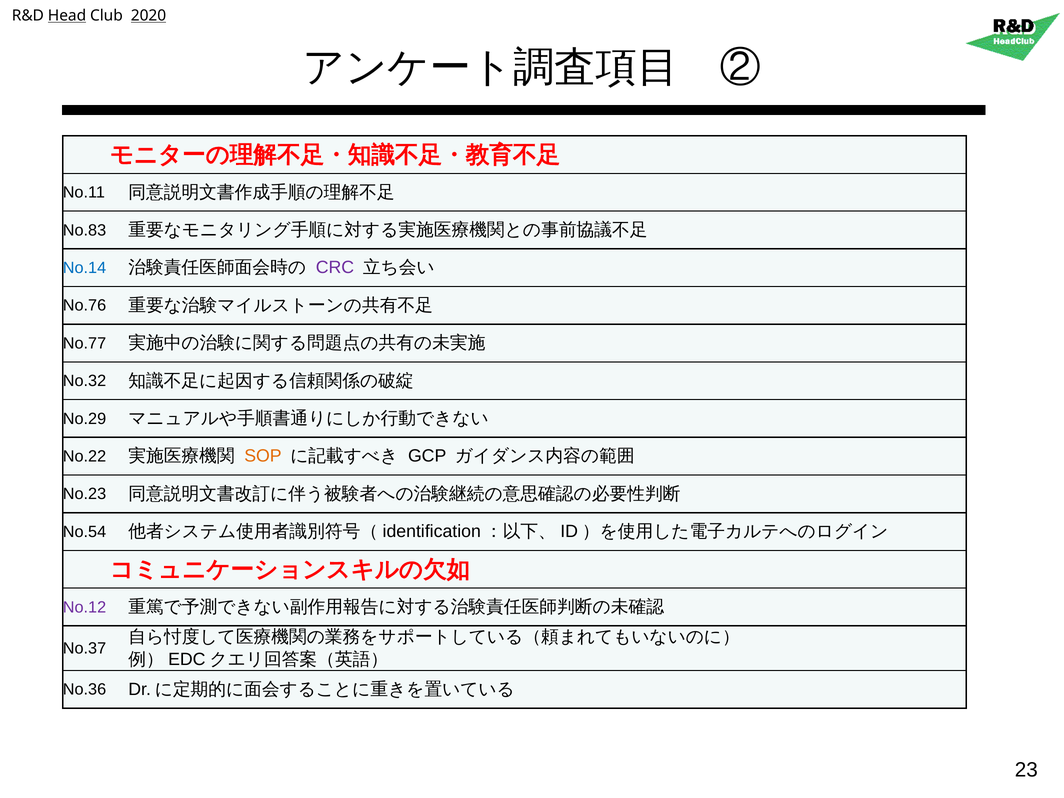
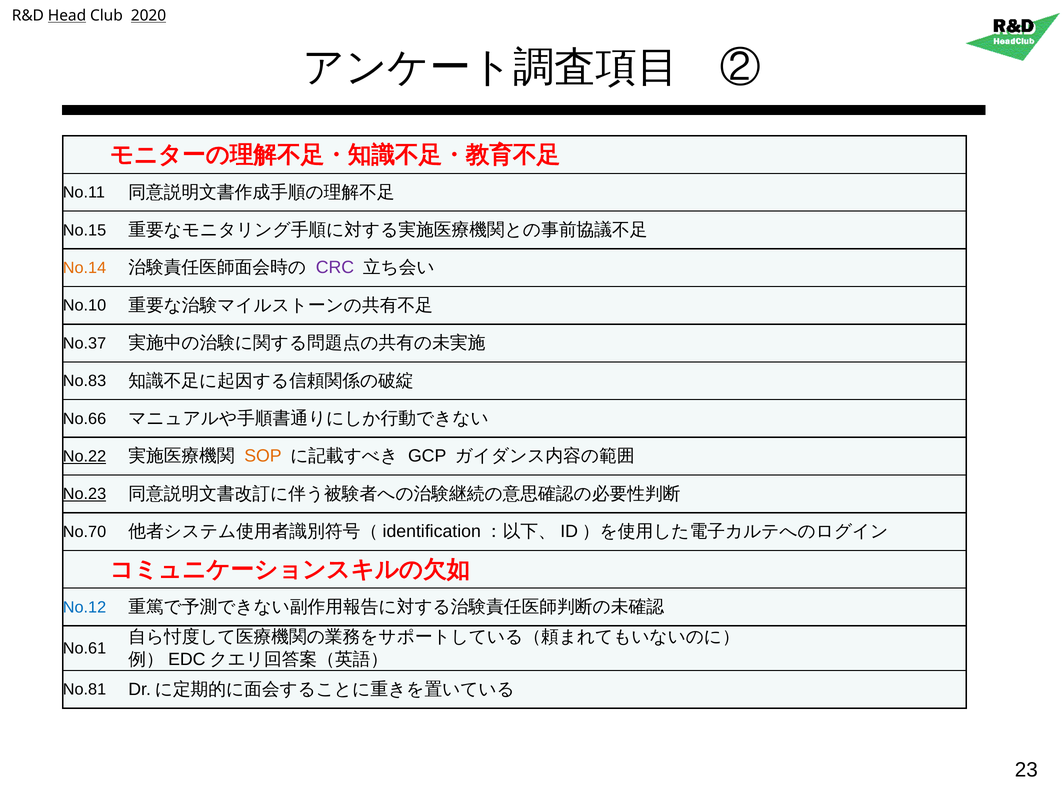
No.83: No.83 -> No.15
No.14 colour: blue -> orange
No.76: No.76 -> No.10
No.77: No.77 -> No.37
No.32: No.32 -> No.83
No.29: No.29 -> No.66
No.22 underline: none -> present
No.23 underline: none -> present
No.54: No.54 -> No.70
No.12 colour: purple -> blue
No.37: No.37 -> No.61
No.36: No.36 -> No.81
